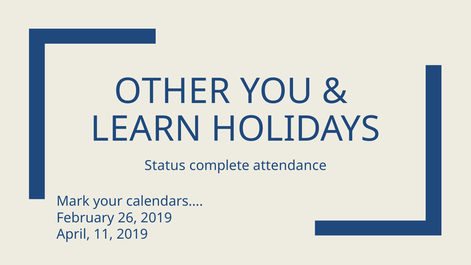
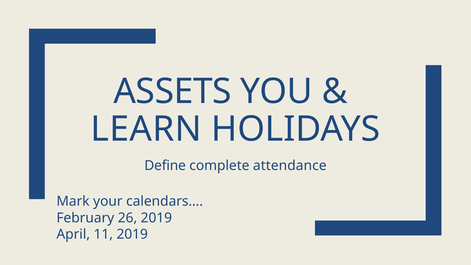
OTHER: OTHER -> ASSETS
Status: Status -> Define
